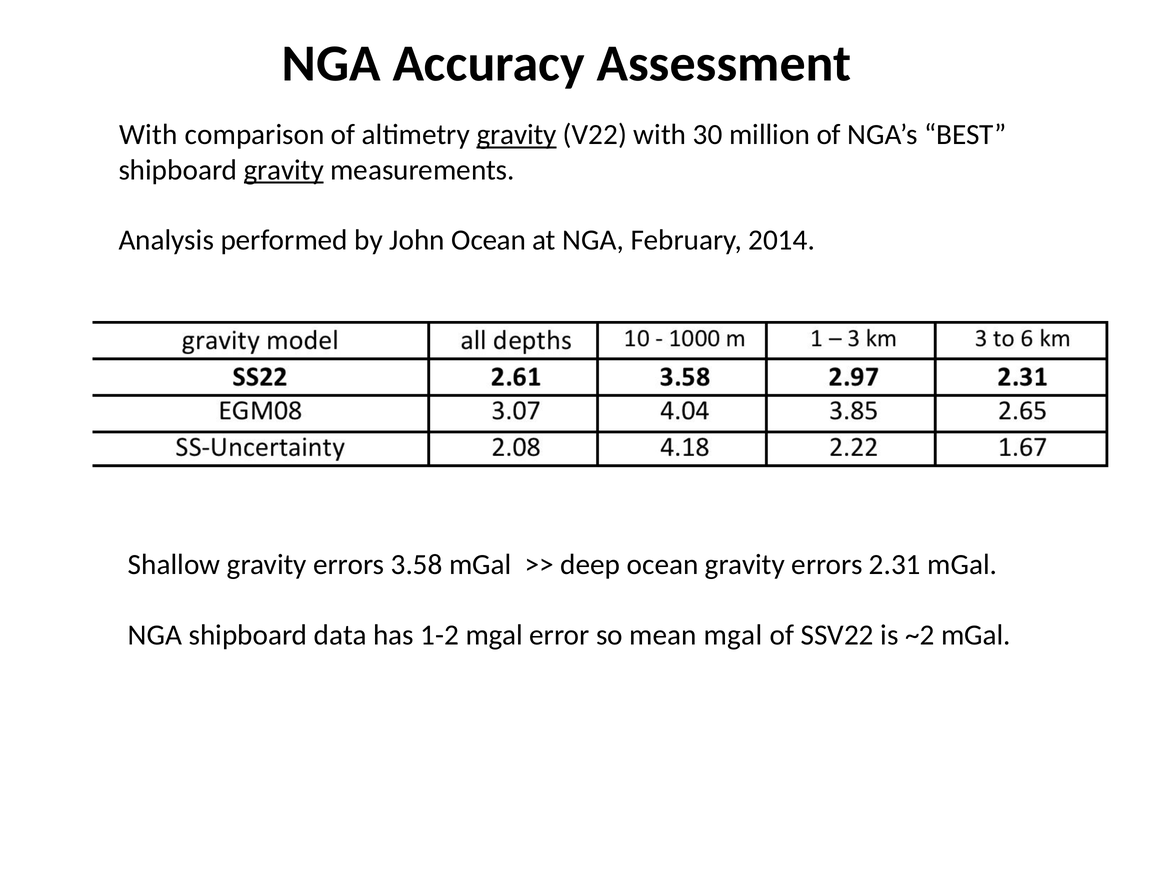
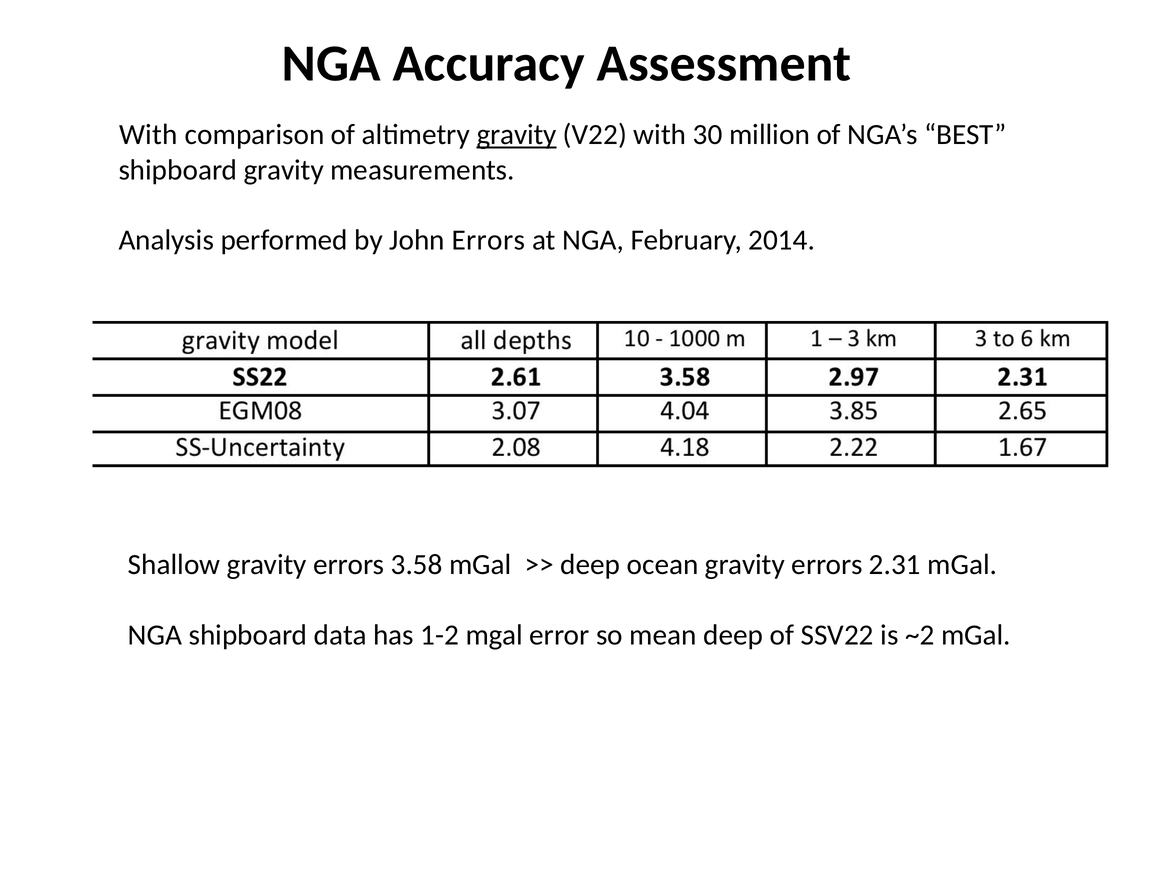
gravity at (284, 170) underline: present -> none
John Ocean: Ocean -> Errors
mean mgal: mgal -> deep
